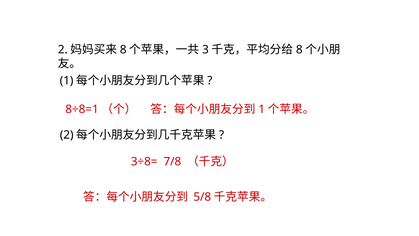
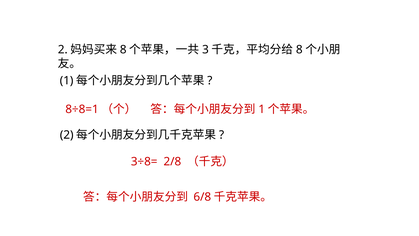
7/8: 7/8 -> 2/8
5/8: 5/8 -> 6/8
